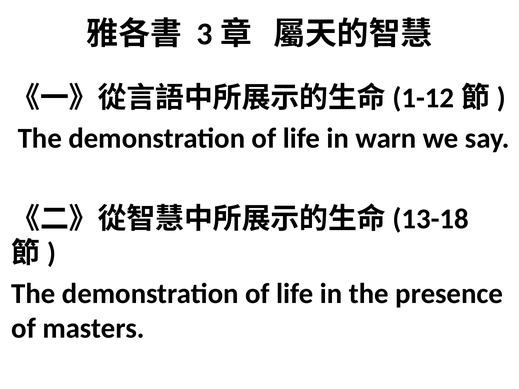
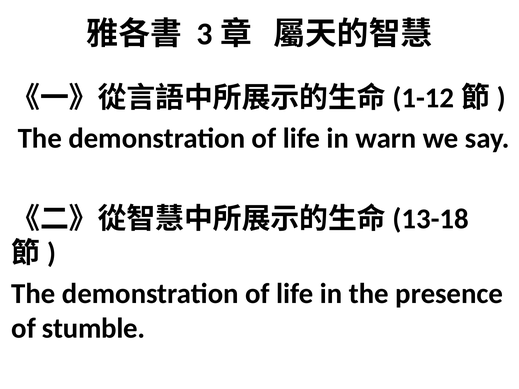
masters: masters -> stumble
